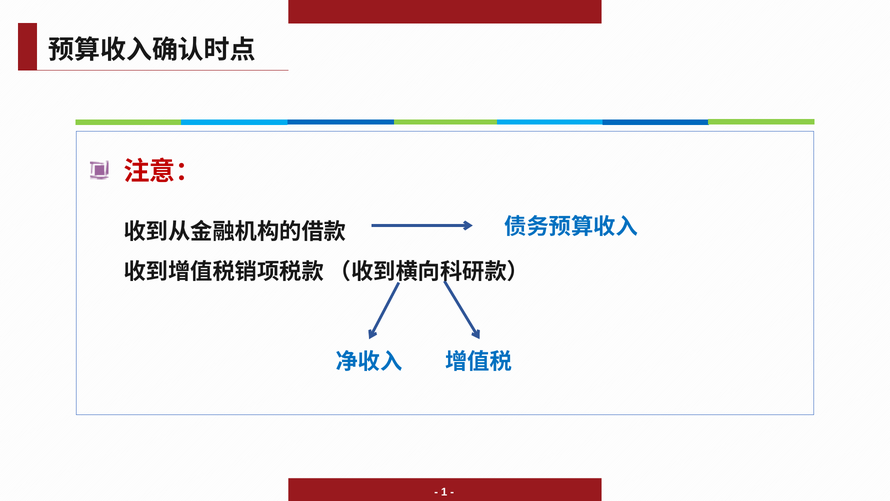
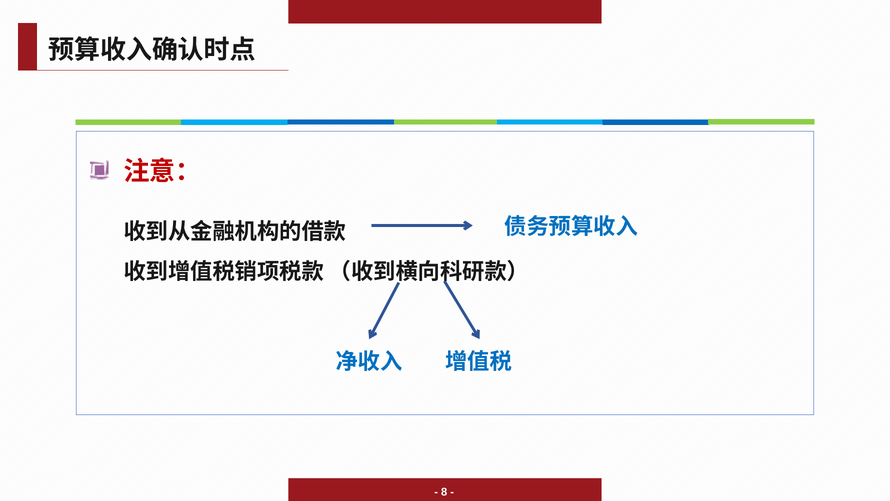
1: 1 -> 8
